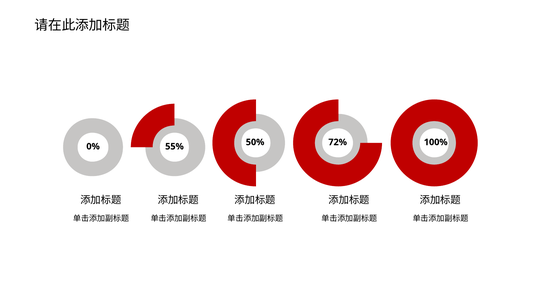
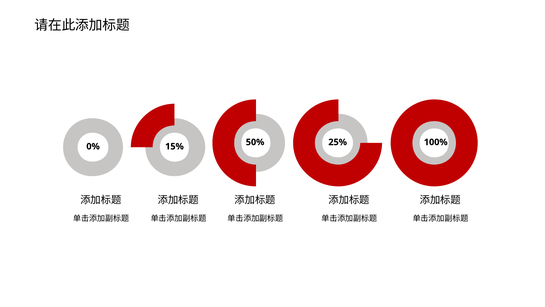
72%: 72% -> 25%
55%: 55% -> 15%
